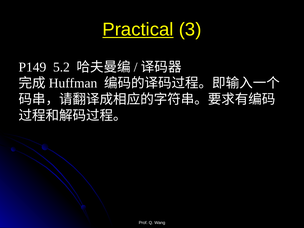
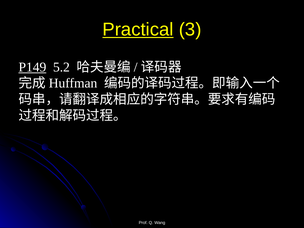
P149 underline: none -> present
